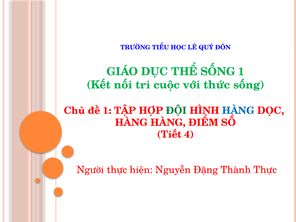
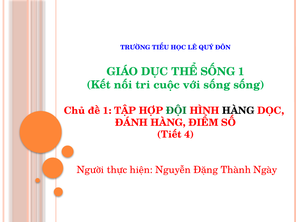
với thức: thức -> sống
HÀNG at (238, 111) colour: blue -> black
HÀNG at (131, 123): HÀNG -> ĐÁNH
Thành Thực: Thực -> Ngày
